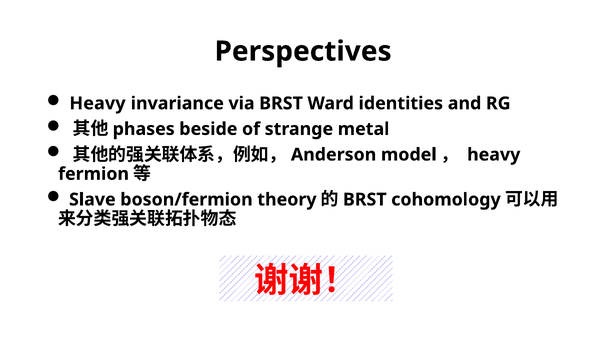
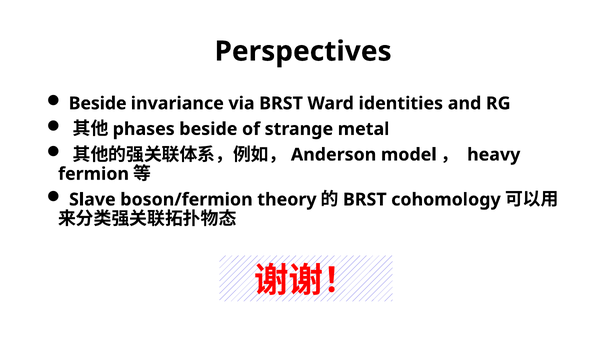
Heavy at (97, 103): Heavy -> Beside
